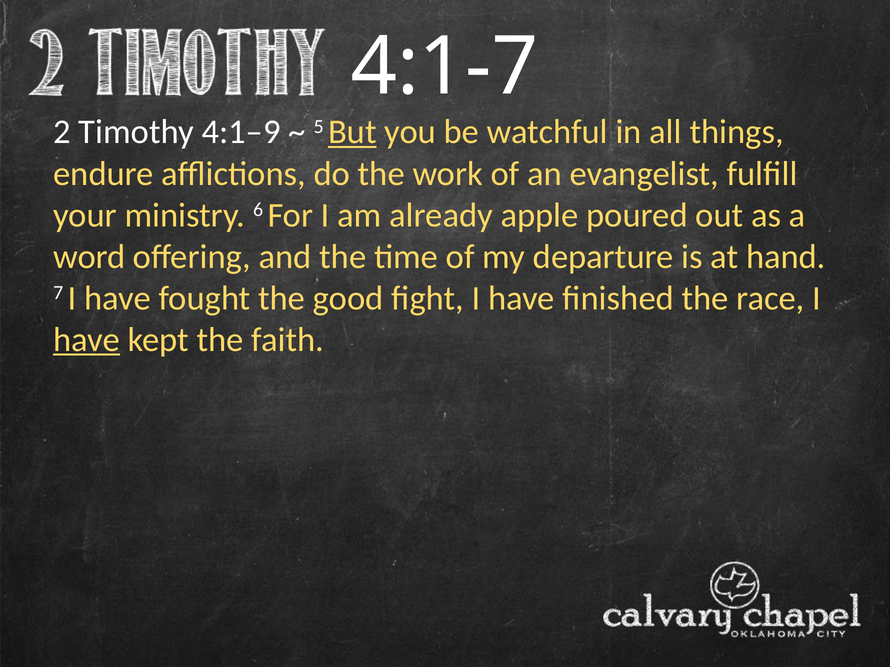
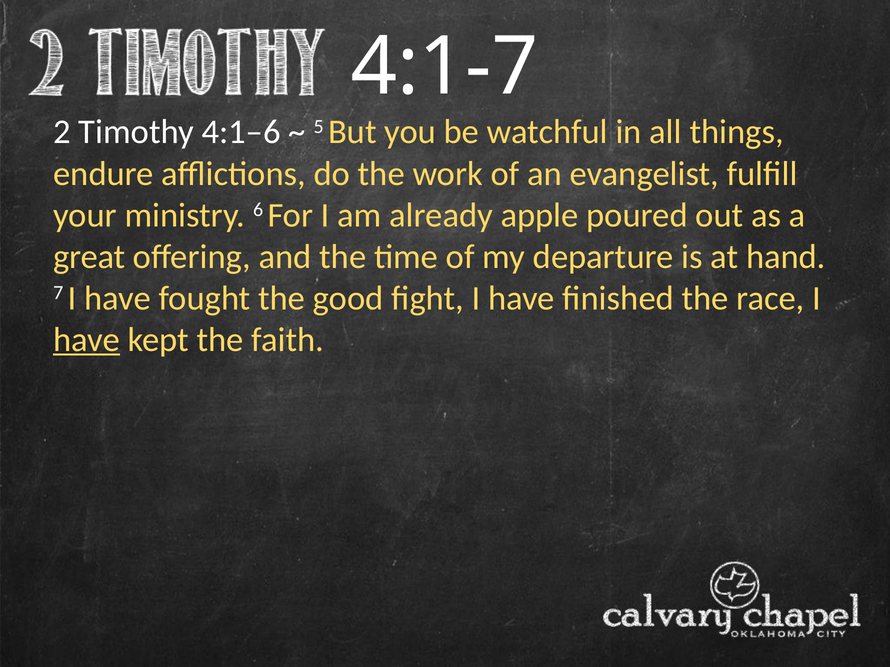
4:1–9: 4:1–9 -> 4:1–6
But underline: present -> none
word: word -> great
